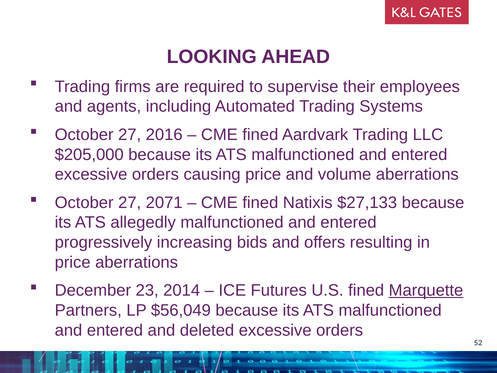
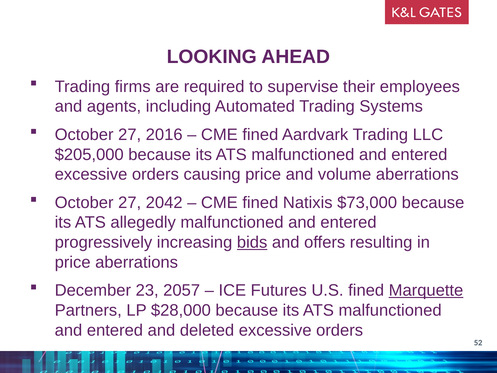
2071: 2071 -> 2042
$27,133: $27,133 -> $73,000
bids underline: none -> present
2014: 2014 -> 2057
$56,049: $56,049 -> $28,000
